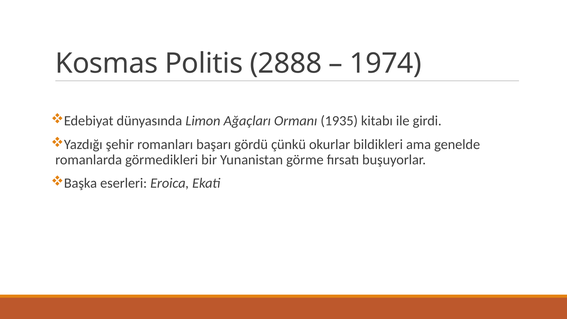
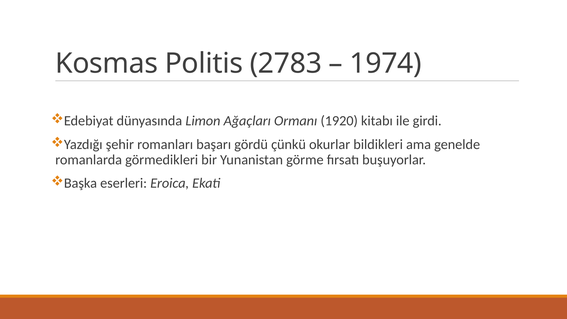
2888: 2888 -> 2783
1935: 1935 -> 1920
